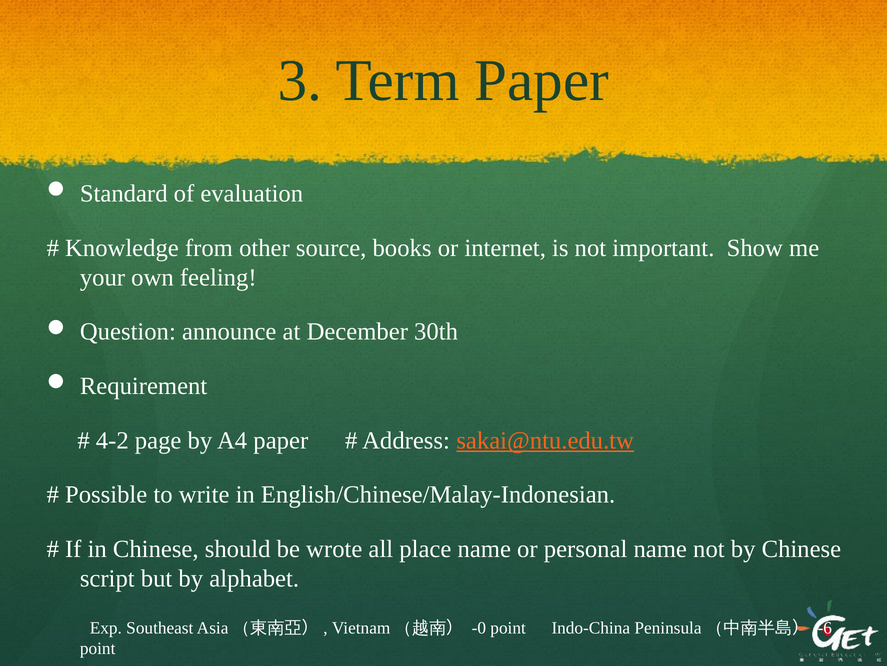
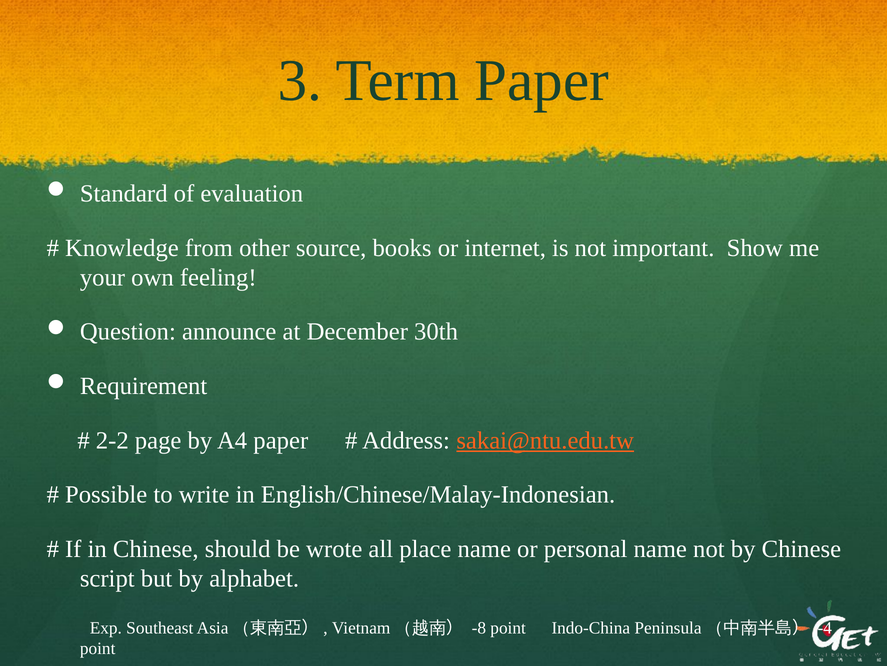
4-2: 4-2 -> 2-2
-0: -0 -> -8
-6: -6 -> -4
